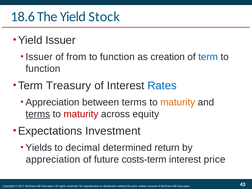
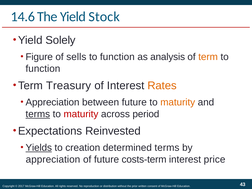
18.6: 18.6 -> 14.6
Yield Issuer: Issuer -> Solely
Issuer at (39, 57): Issuer -> Figure
from: from -> sells
creation: creation -> analysis
term at (208, 57) colour: blue -> orange
Rates colour: blue -> orange
between terms: terms -> future
equity: equity -> period
Investment: Investment -> Reinvested
Yields underline: none -> present
decimal: decimal -> creation
determined return: return -> terms
